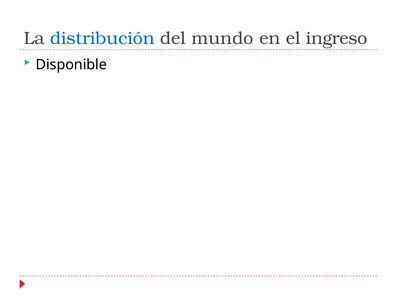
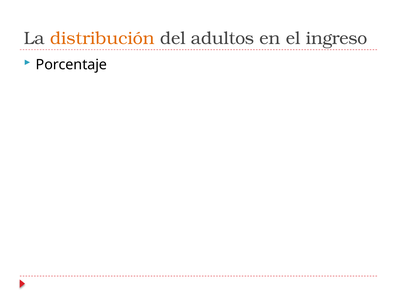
distribución colour: blue -> orange
mundo: mundo -> adultos
Disponible: Disponible -> Porcentaje
